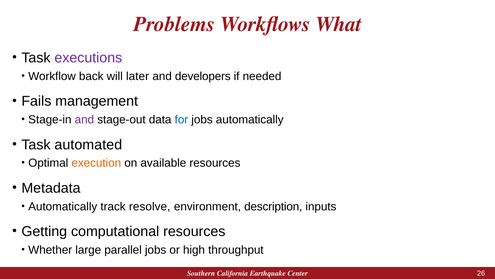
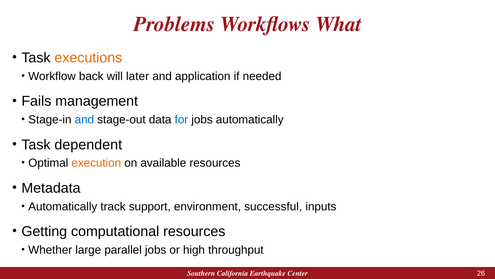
executions colour: purple -> orange
developers: developers -> application
and at (84, 119) colour: purple -> blue
automated: automated -> dependent
resolve: resolve -> support
description: description -> successful
